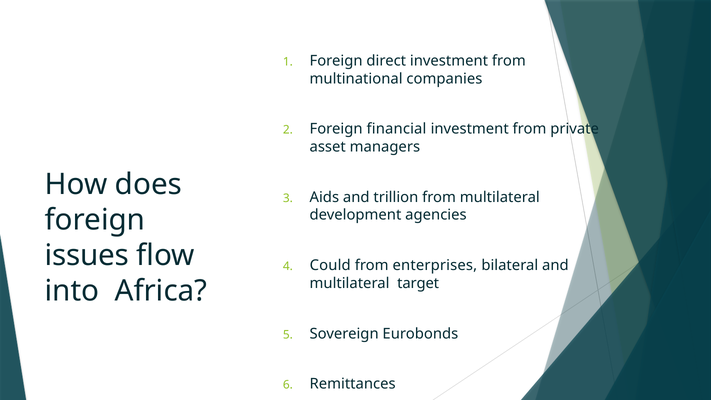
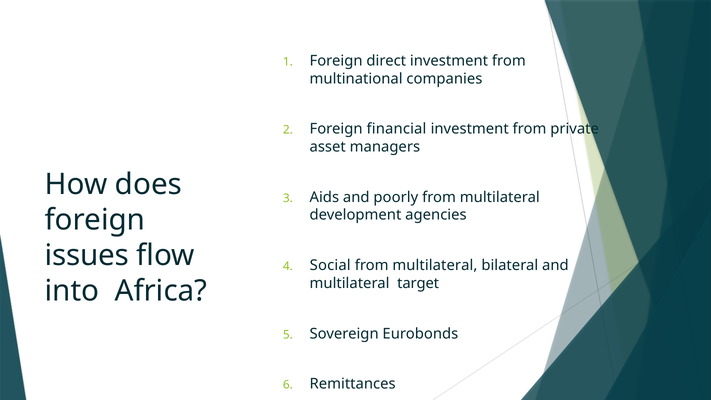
trillion: trillion -> poorly
Could: Could -> Social
enterprises at (435, 265): enterprises -> multilateral
